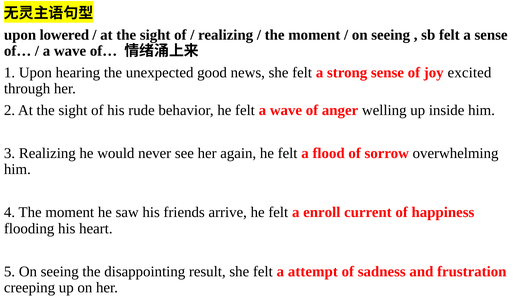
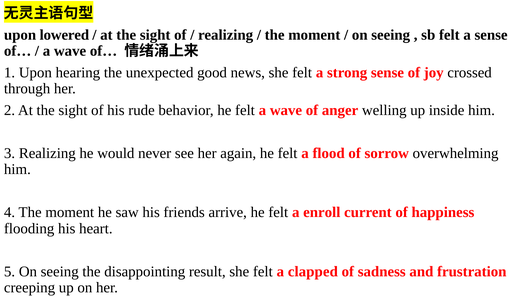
excited: excited -> crossed
attempt: attempt -> clapped
